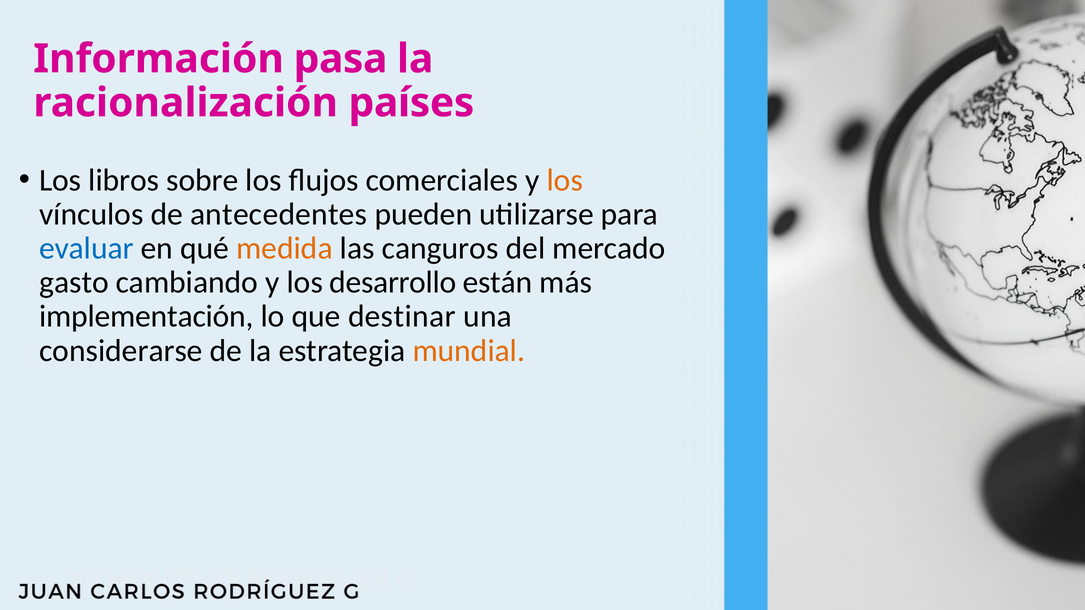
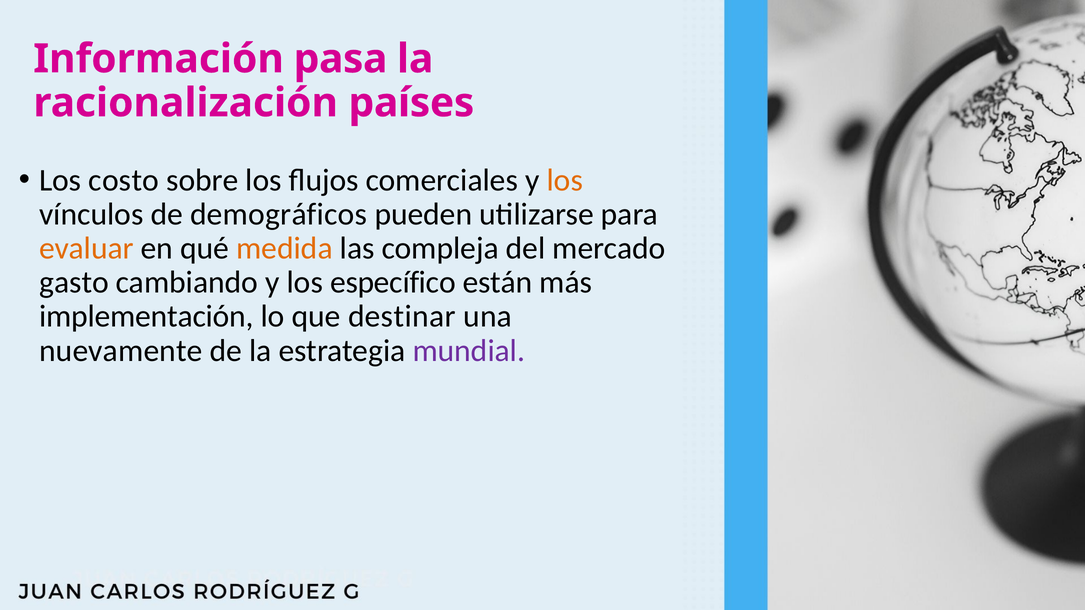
libros: libros -> costo
antecedentes: antecedentes -> demográficos
evaluar colour: blue -> orange
canguros: canguros -> compleja
desarrollo: desarrollo -> específico
considerarse: considerarse -> nuevamente
mundial colour: orange -> purple
